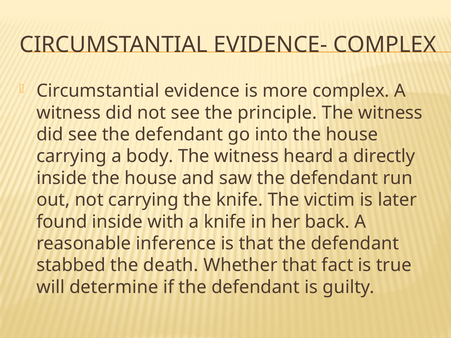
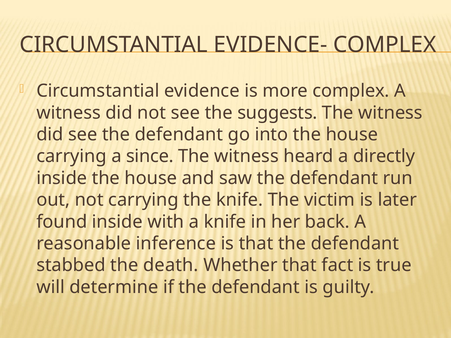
principle: principle -> suggests
body: body -> since
